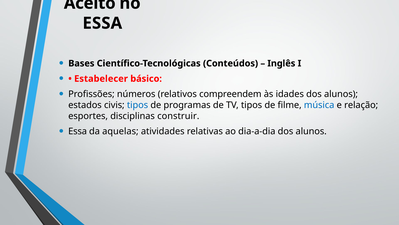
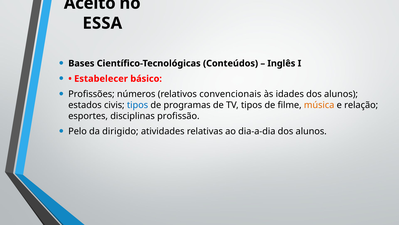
compreendem: compreendem -> convencionais
música colour: blue -> orange
construir: construir -> profissão
Essa at (78, 131): Essa -> Pelo
aquelas: aquelas -> dirigido
